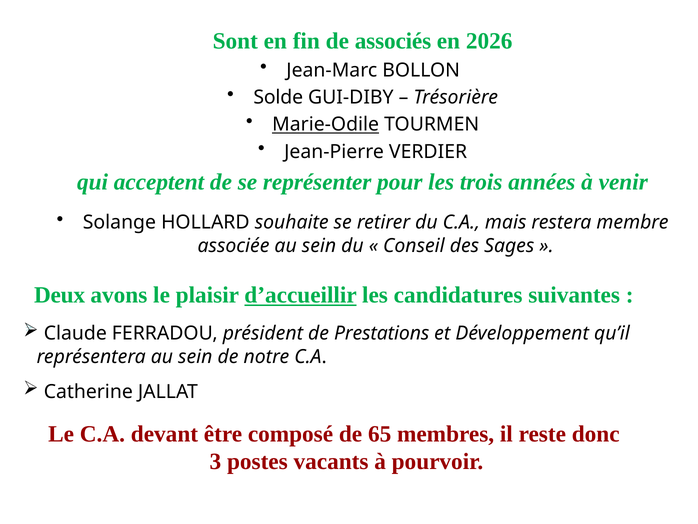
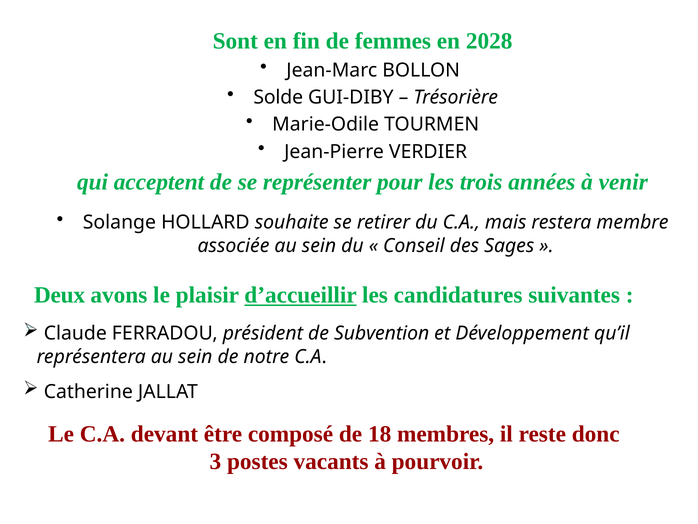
associés: associés -> femmes
2026: 2026 -> 2028
Marie-Odile underline: present -> none
Prestations: Prestations -> Subvention
65: 65 -> 18
